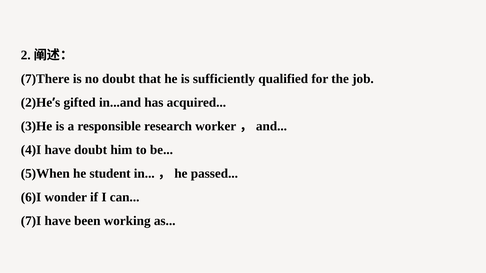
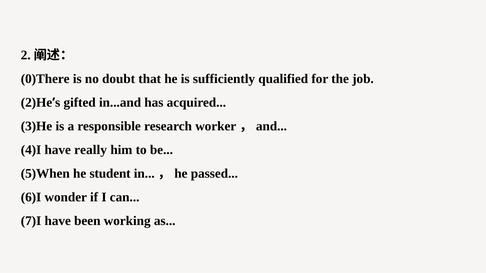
7)There: 7)There -> 0)There
have doubt: doubt -> really
